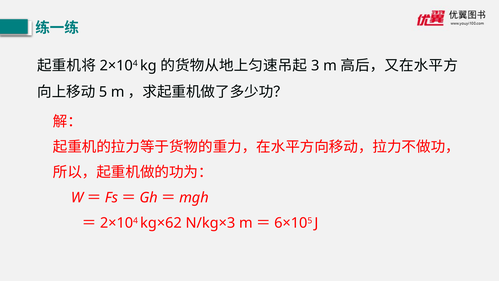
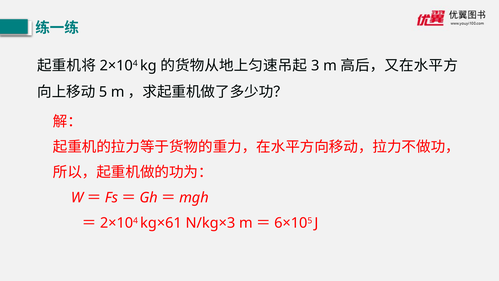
kg×62: kg×62 -> kg×61
